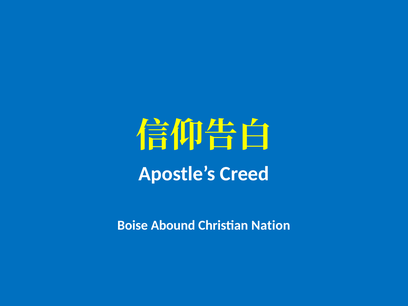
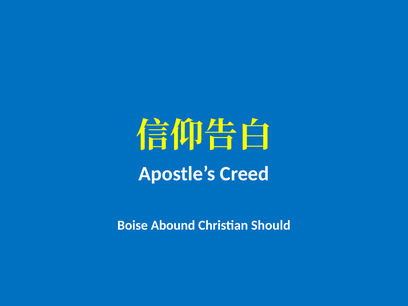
Nation: Nation -> Should
